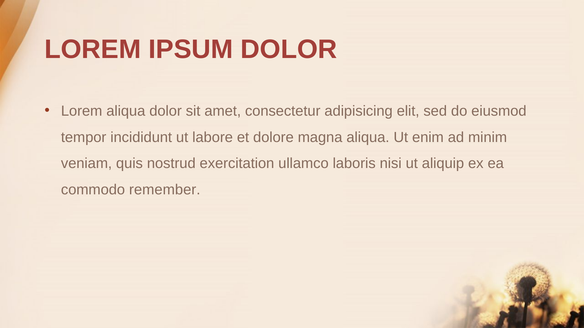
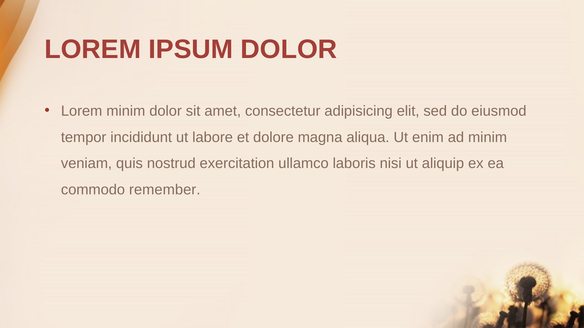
Lorem aliqua: aliqua -> minim
